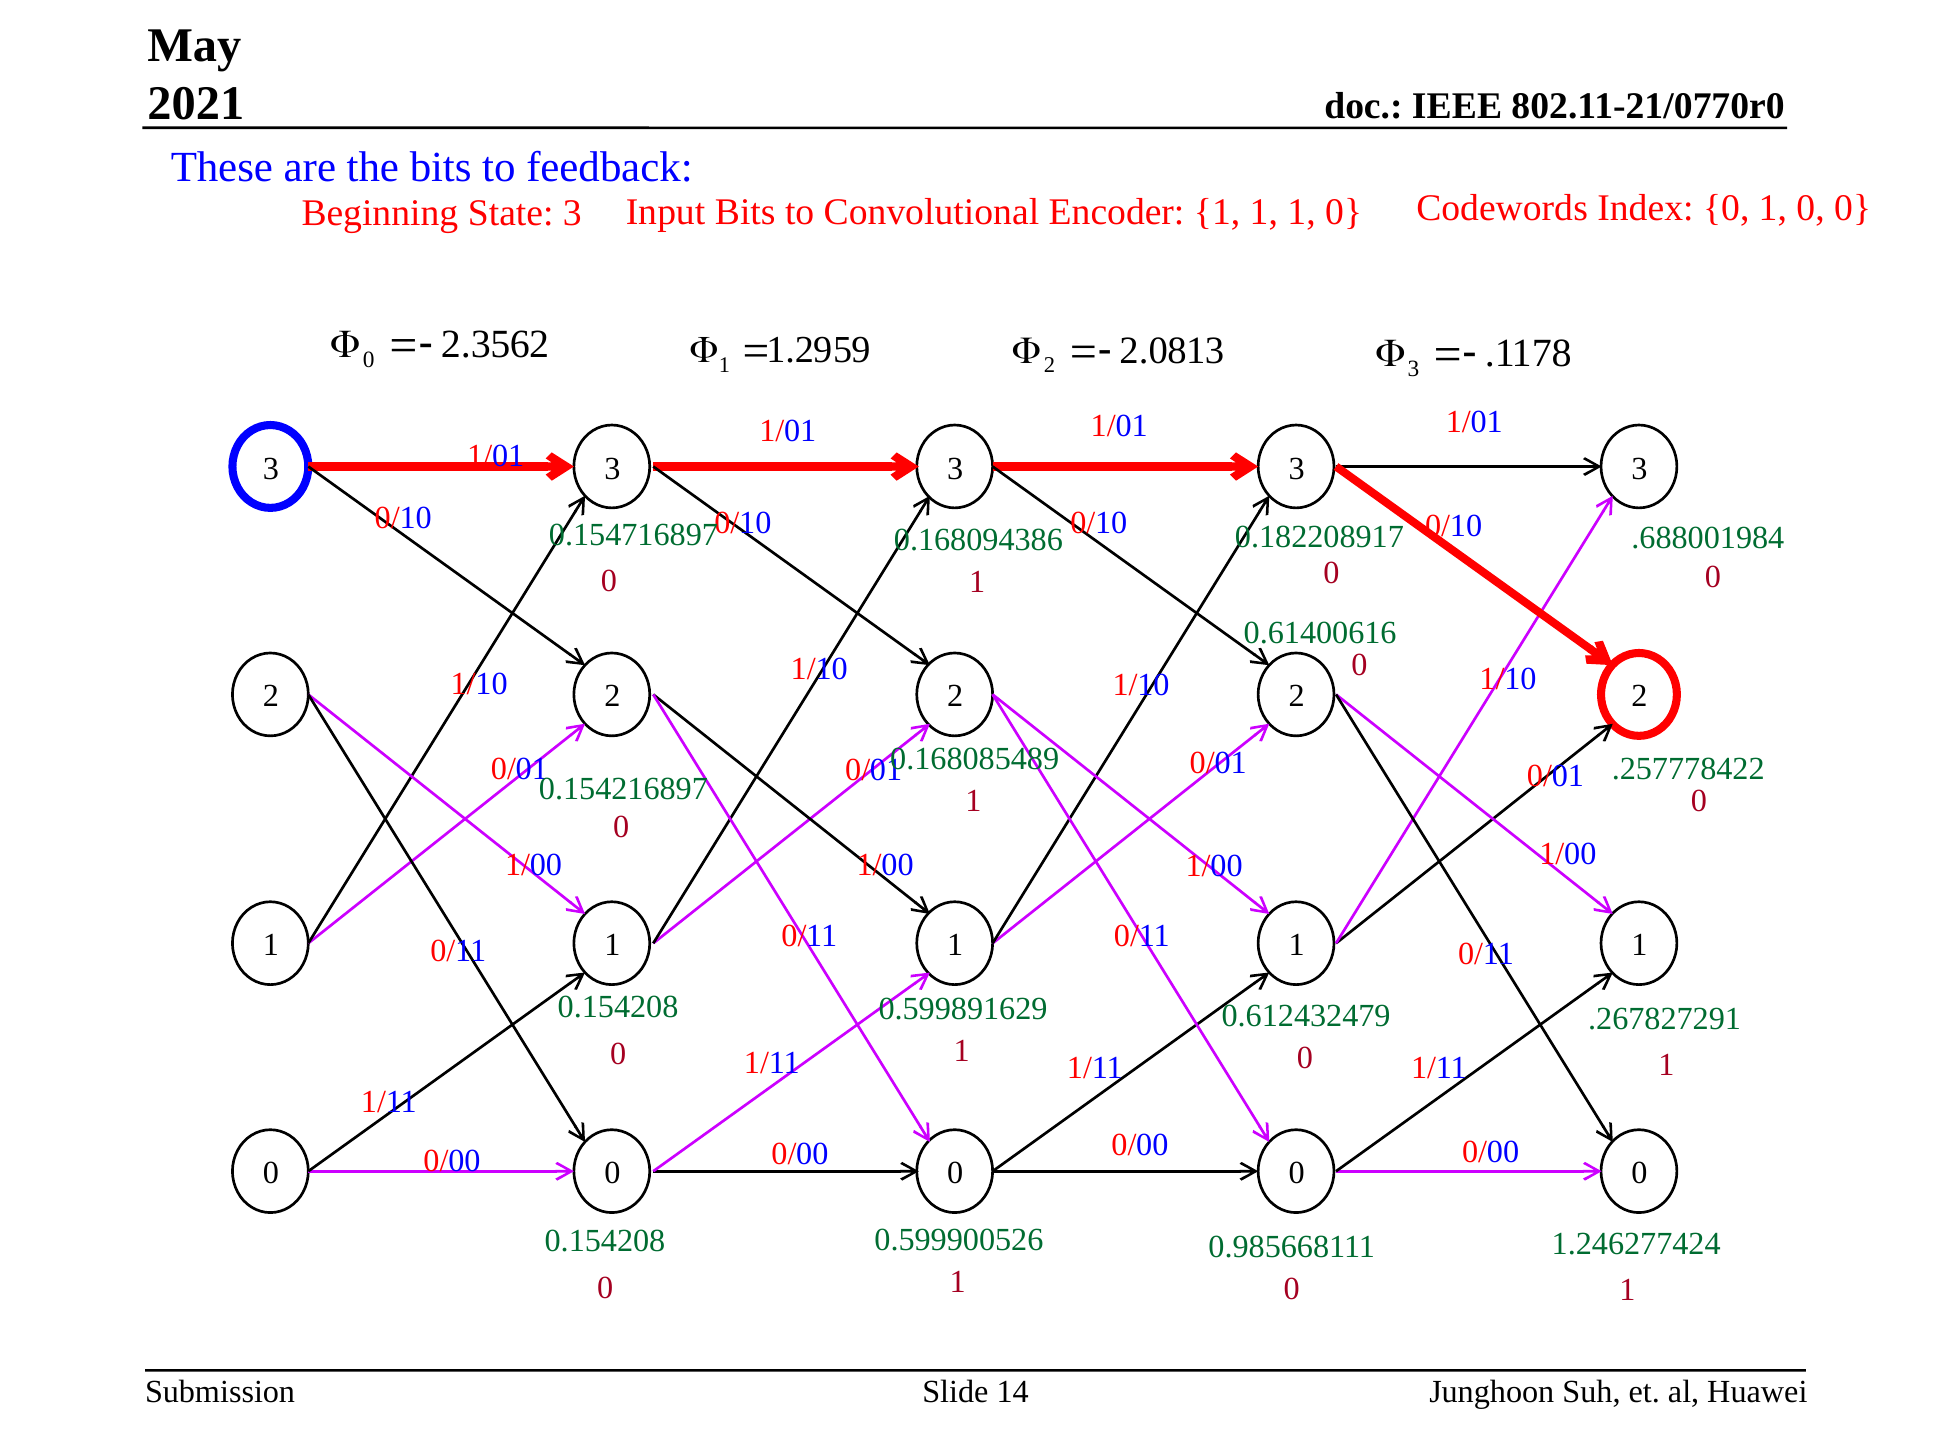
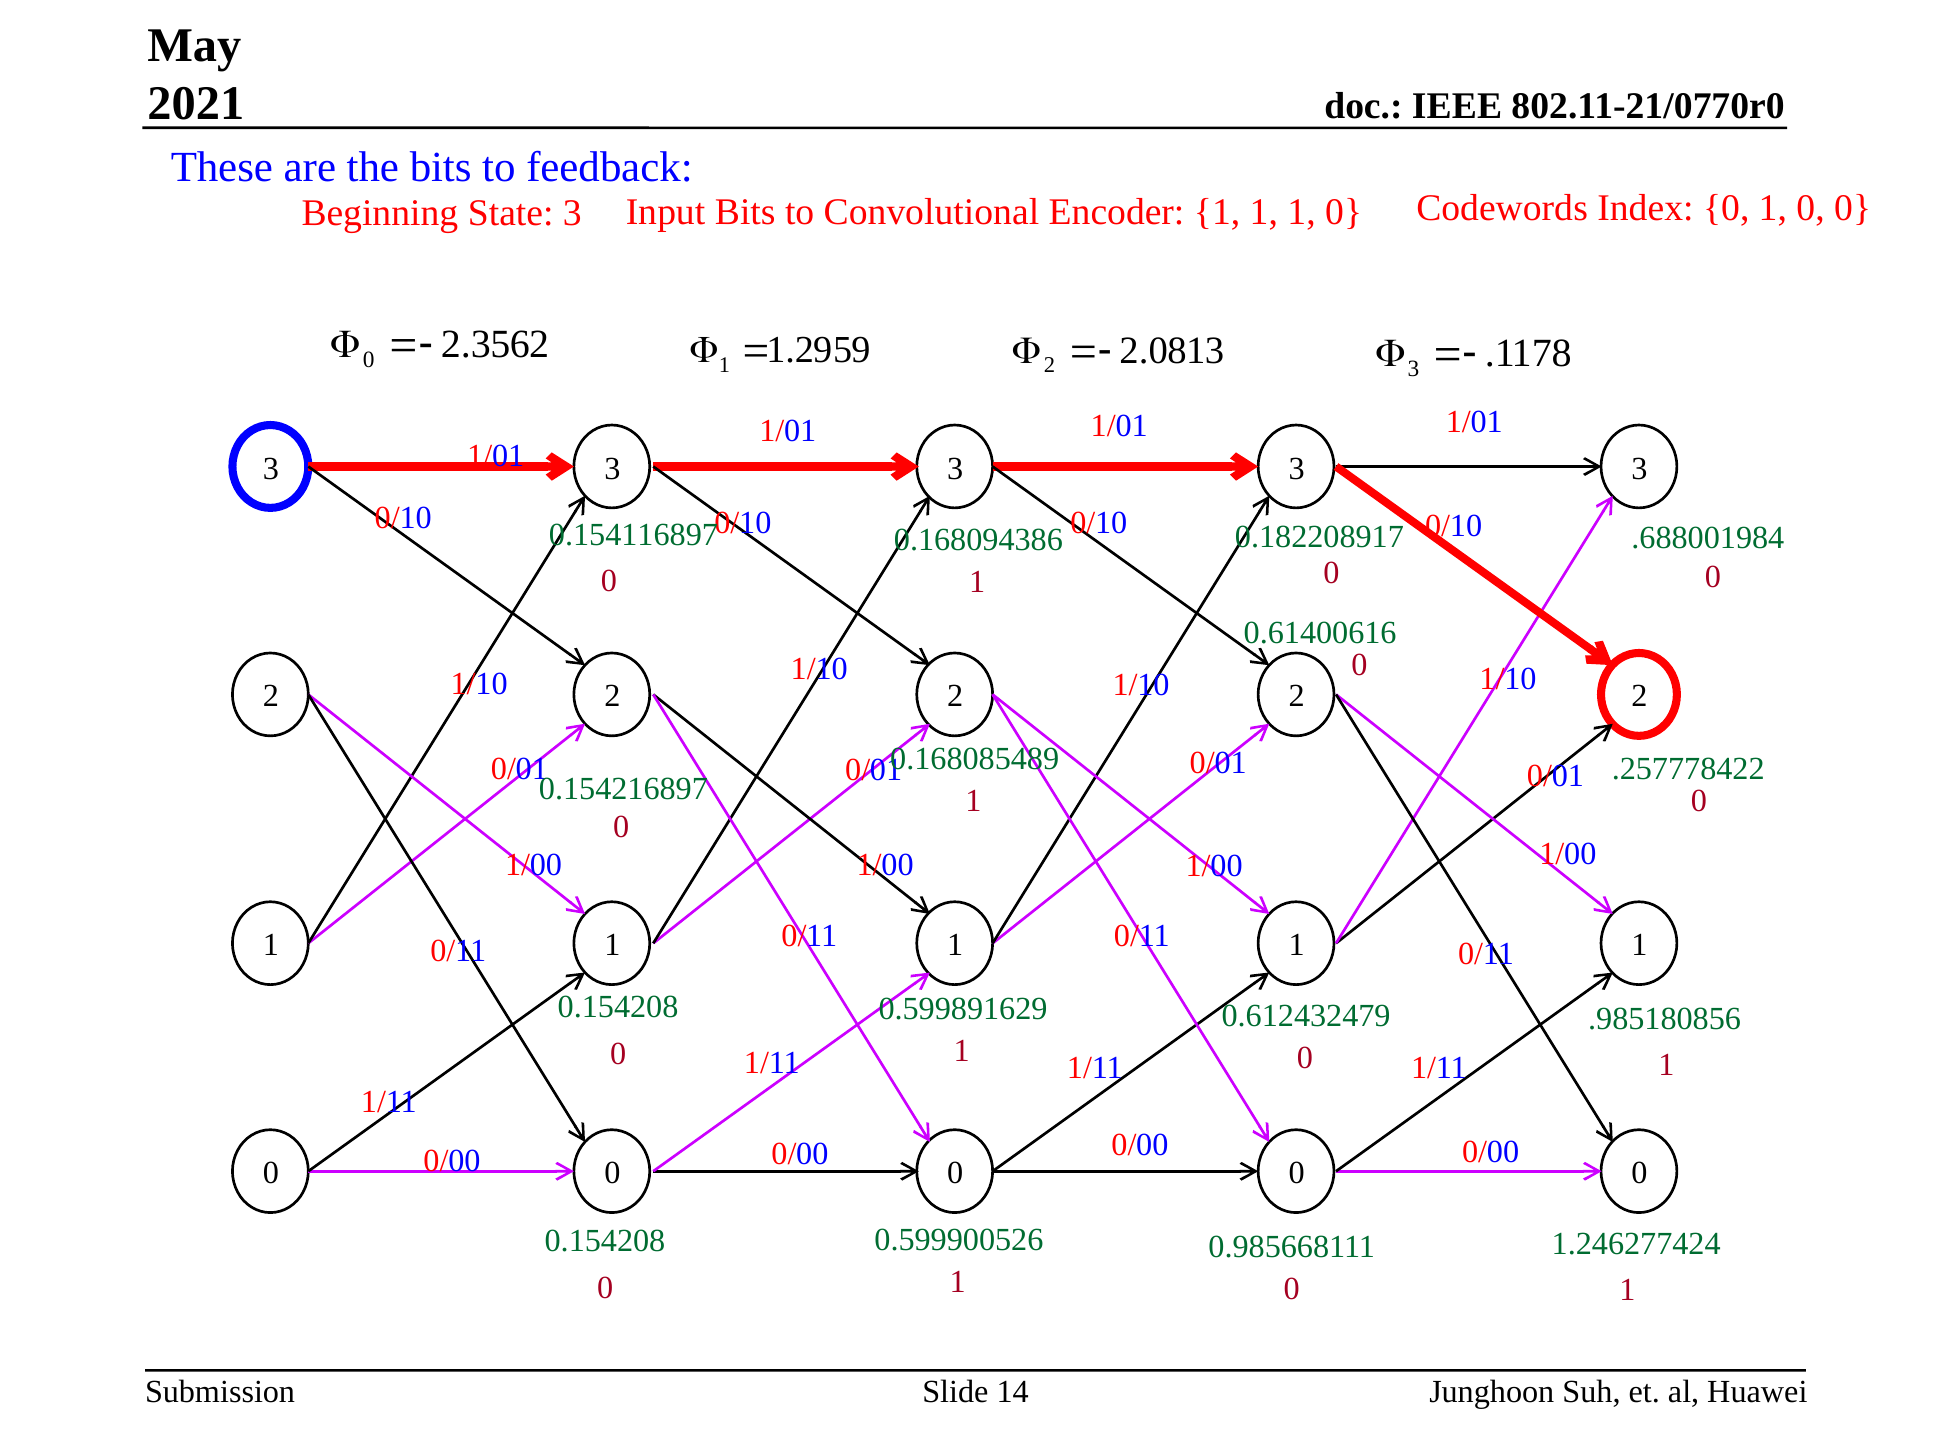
0.154716897: 0.154716897 -> 0.154116897
.267827291: .267827291 -> .985180856
